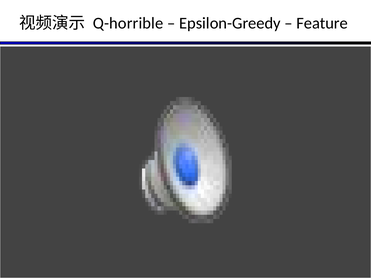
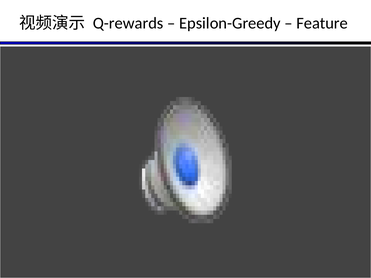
Q-horrible: Q-horrible -> Q-rewards
